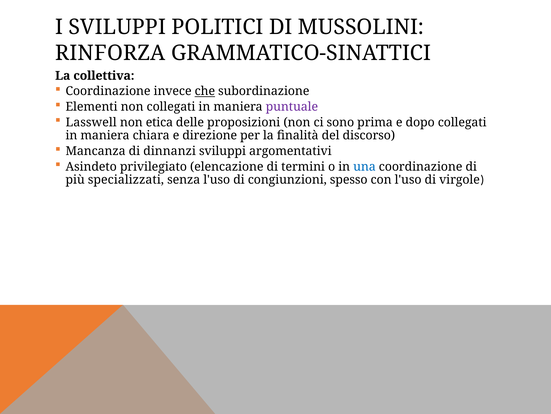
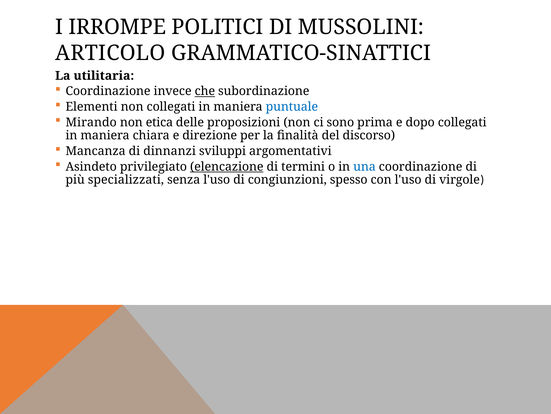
I SVILUPPI: SVILUPPI -> IRROMPE
RINFORZA: RINFORZA -> ARTICOLO
collettiva: collettiva -> utilitaria
puntuale colour: purple -> blue
Lasswell: Lasswell -> Mirando
elencazione underline: none -> present
